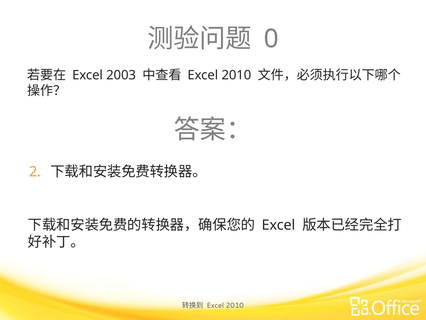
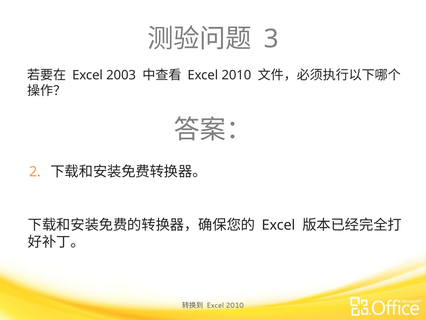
0: 0 -> 3
